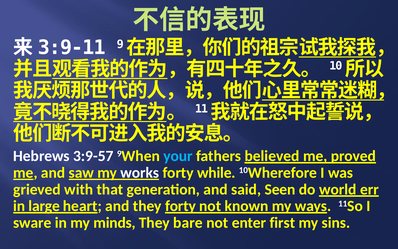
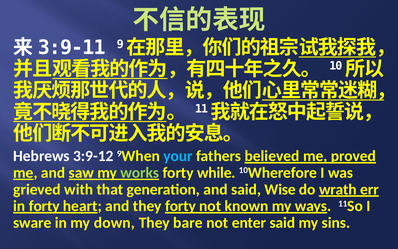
3:9-57: 3:9-57 -> 3:9-12
works colour: white -> light green
Seen: Seen -> Wise
world: world -> wrath
in large: large -> forty
minds: minds -> down
enter first: first -> said
